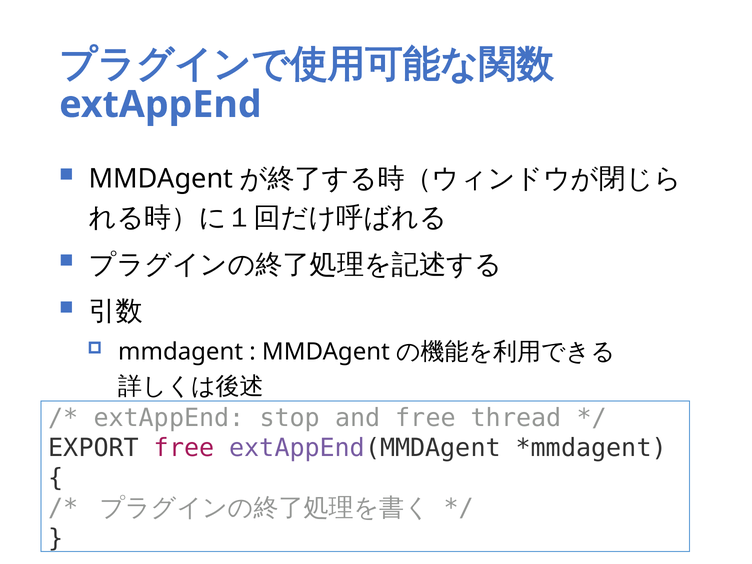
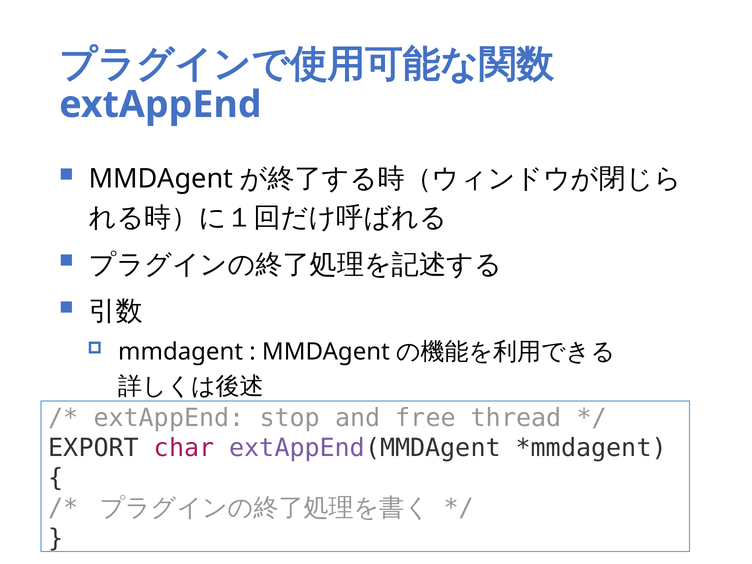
EXPORT free: free -> char
